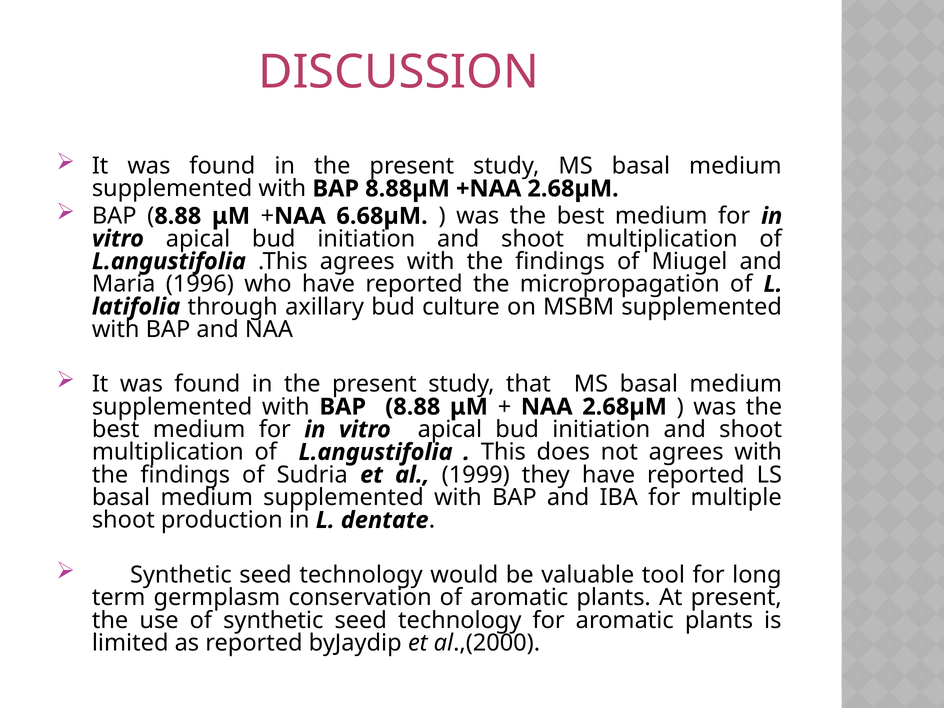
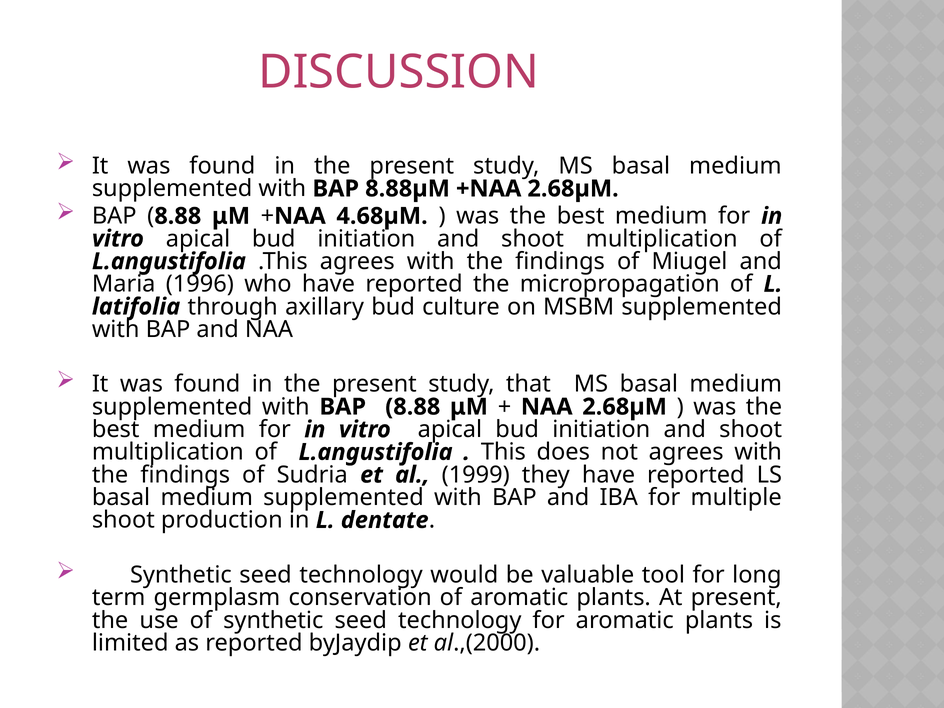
6.68µM: 6.68µM -> 4.68µM
